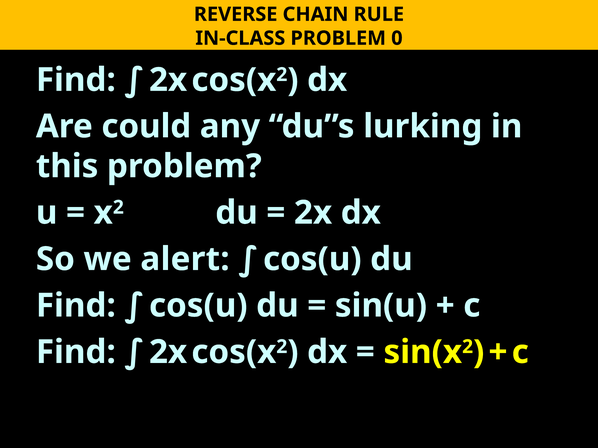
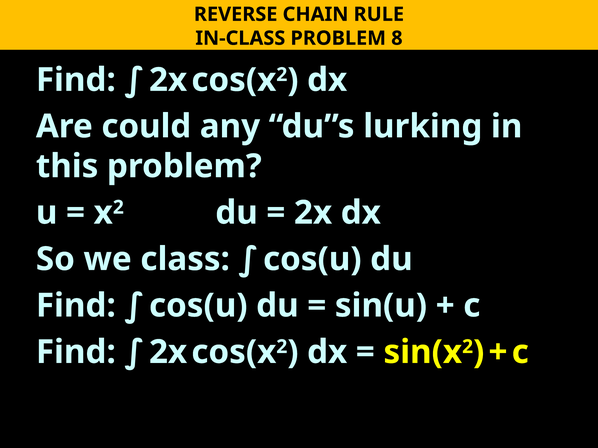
0: 0 -> 8
alert: alert -> class
